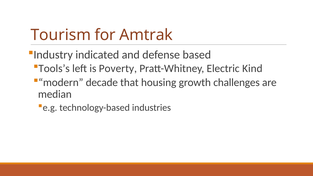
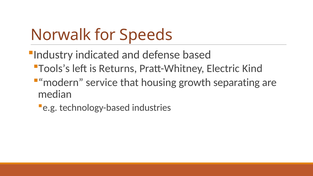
Tourism: Tourism -> Norwalk
Amtrak: Amtrak -> Speeds
Poverty: Poverty -> Returns
decade: decade -> service
challenges: challenges -> separating
